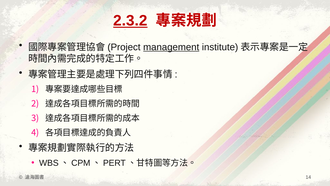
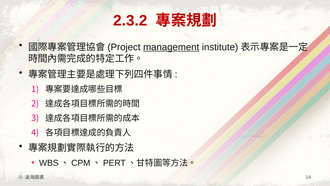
2.3.2 underline: present -> none
